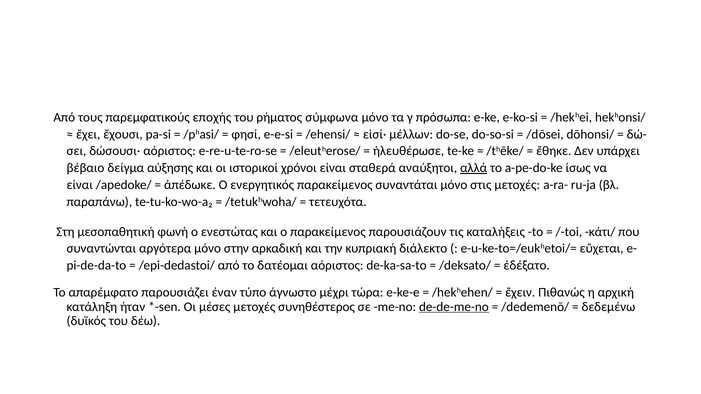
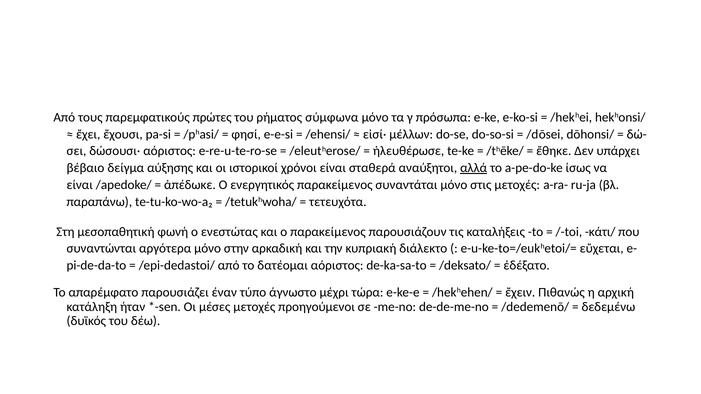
εποχής: εποχής -> πρώτες
συνηθέστερος: συνηθέστερος -> προηγούμενοι
de-de-me-no underline: present -> none
